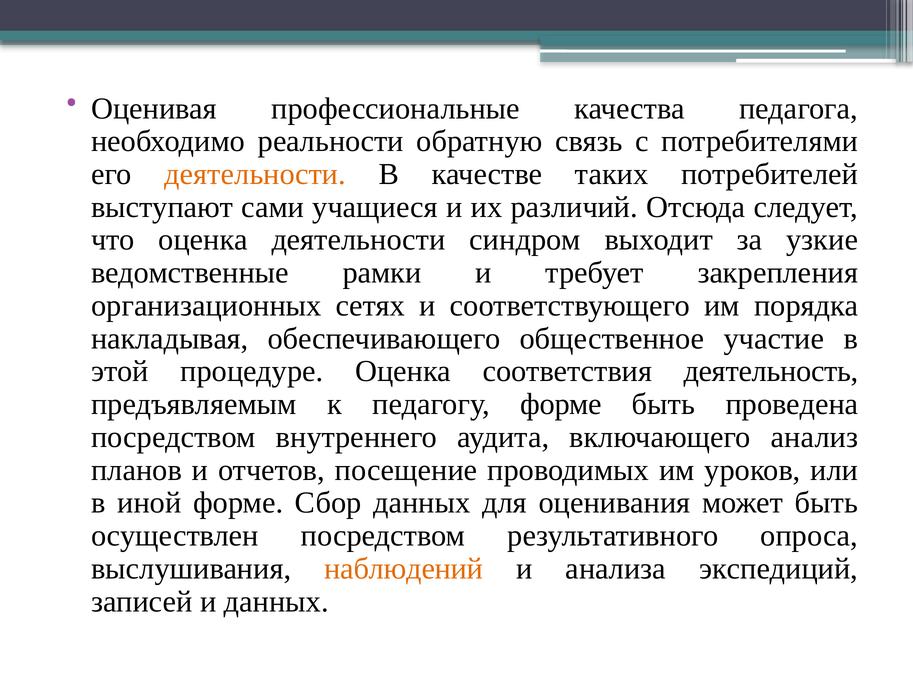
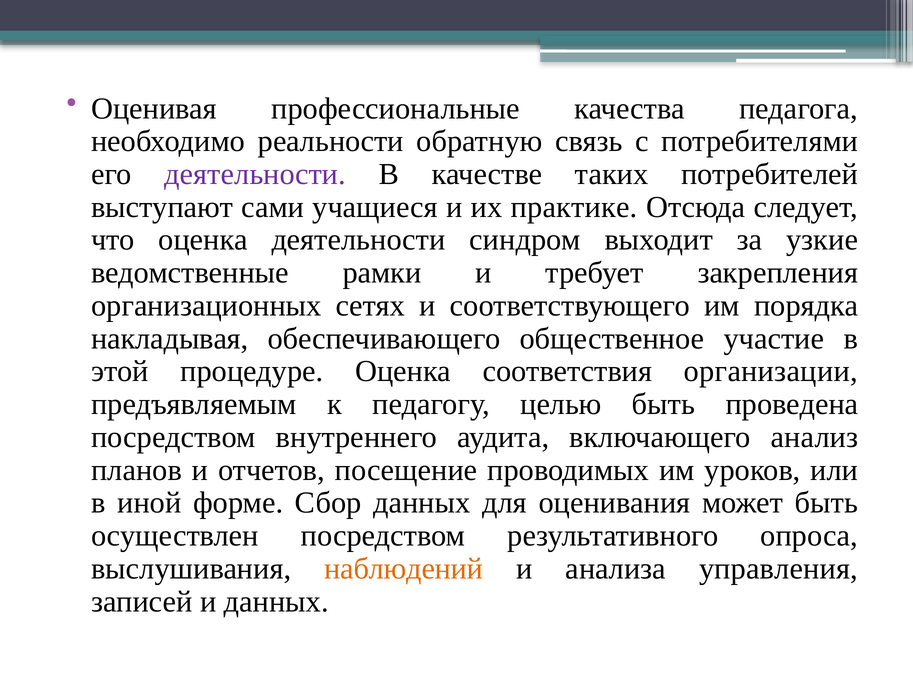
деятельности at (255, 174) colour: orange -> purple
различий: различий -> практике
деятельность: деятельность -> организации
педагогу форме: форме -> целью
экспедиций: экспедиций -> управления
